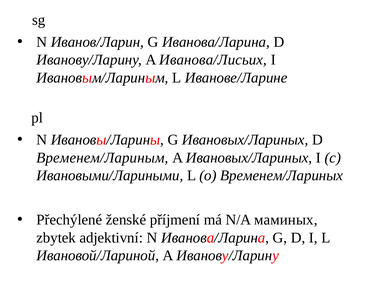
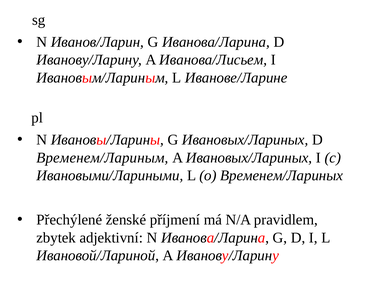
Иванова/Лисьих: Иванова/Лисьих -> Иванова/Лисьем
маминых: маминых -> pravidlem
